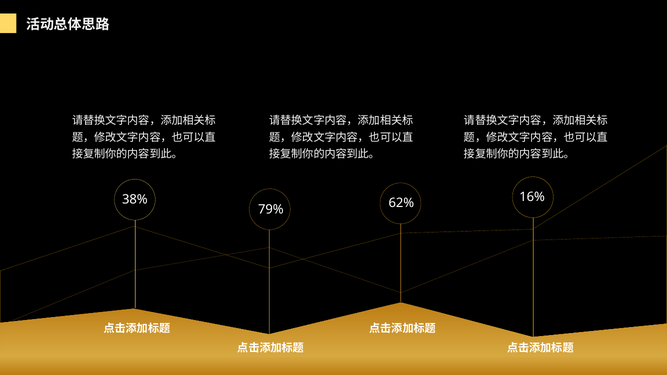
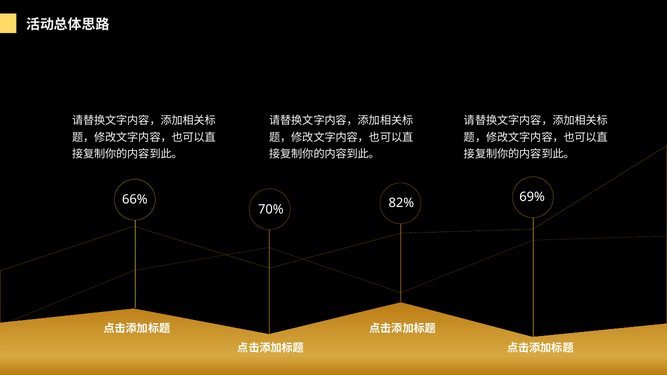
16%: 16% -> 69%
38%: 38% -> 66%
62%: 62% -> 82%
79%: 79% -> 70%
